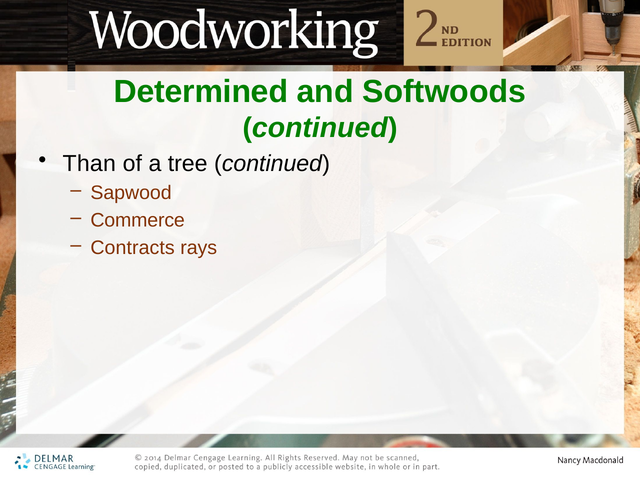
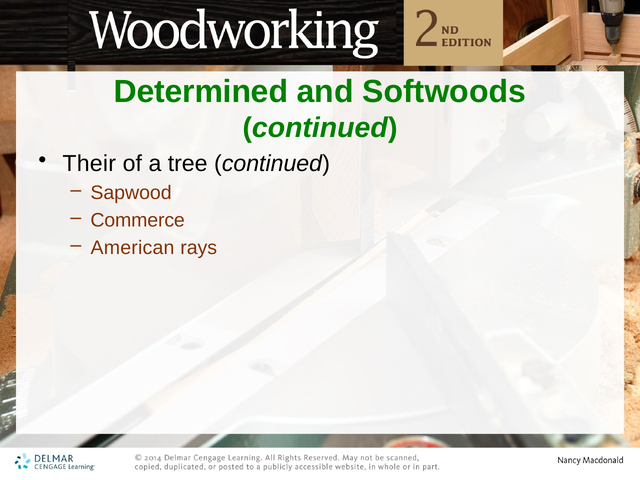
Than: Than -> Their
Contracts: Contracts -> American
